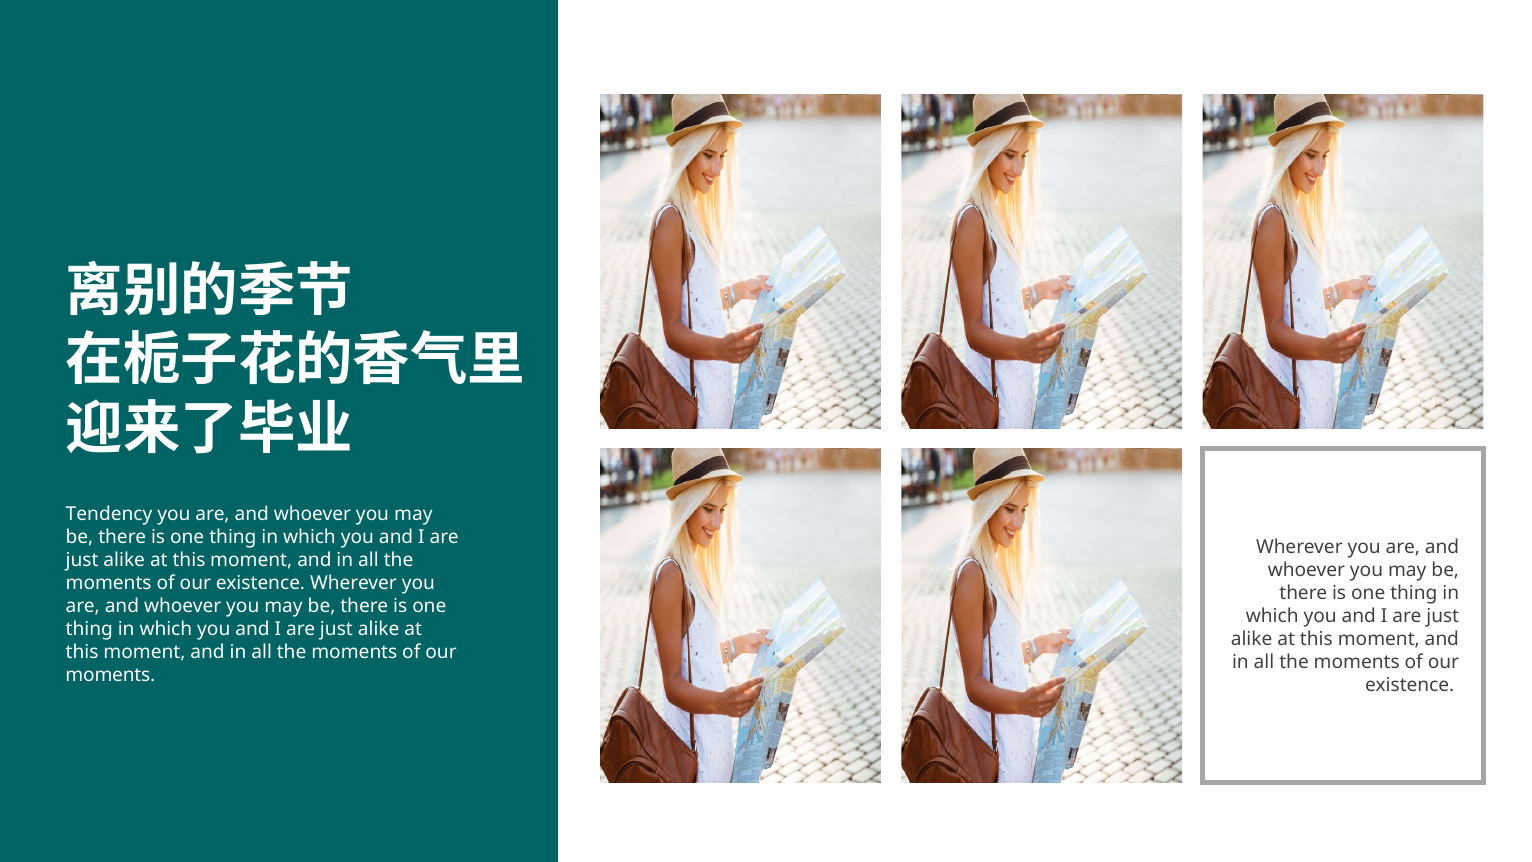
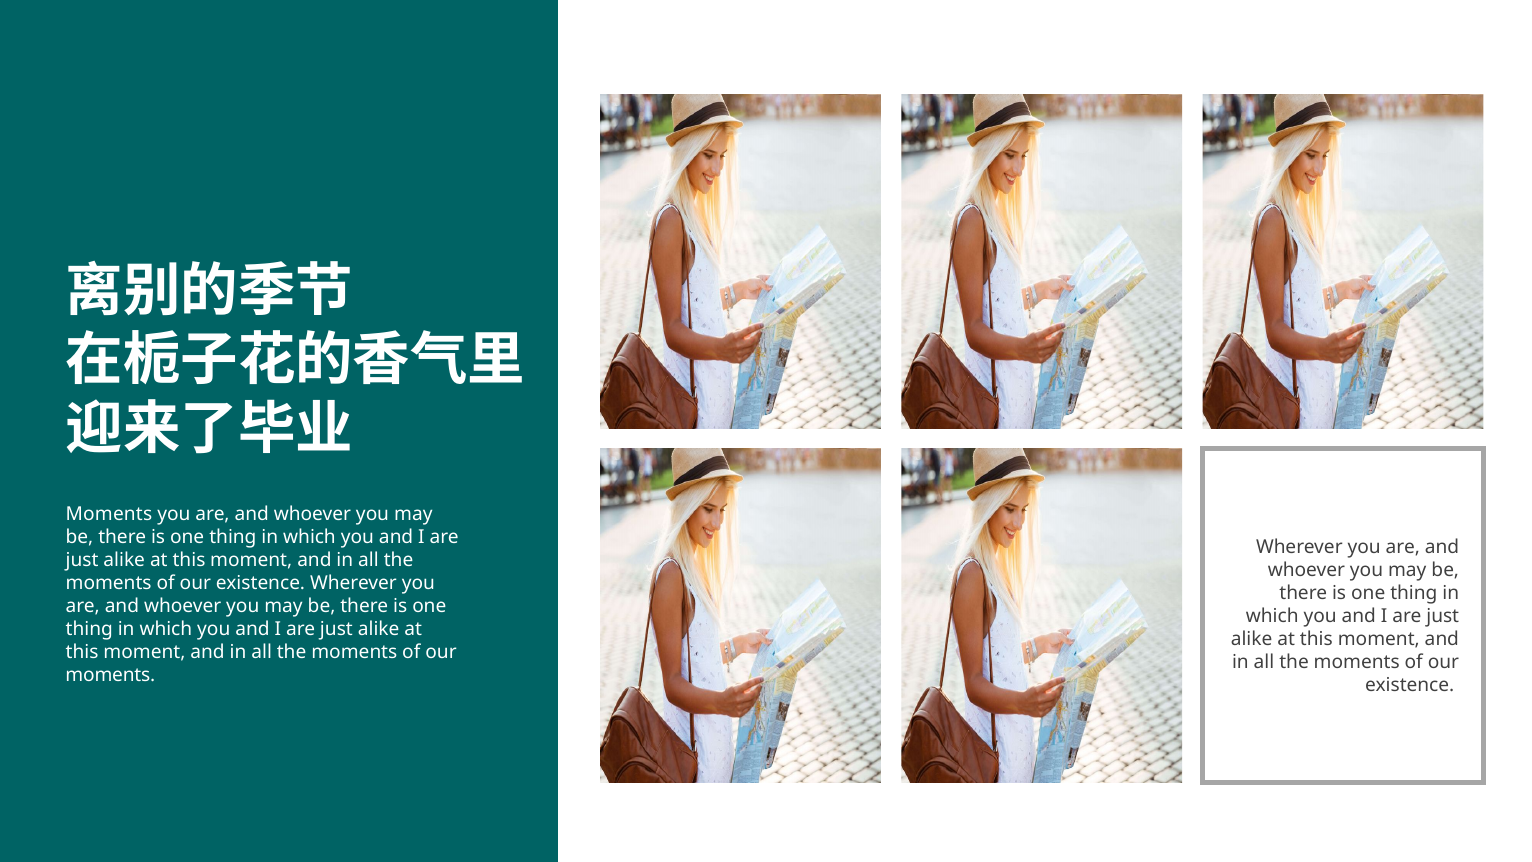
Tendency at (109, 514): Tendency -> Moments
